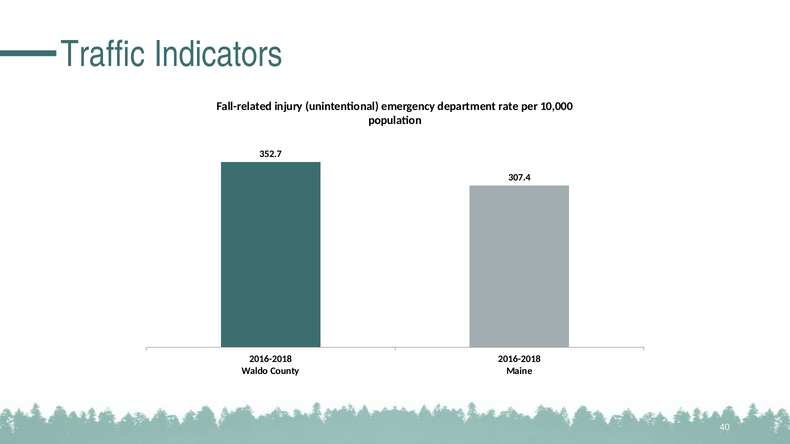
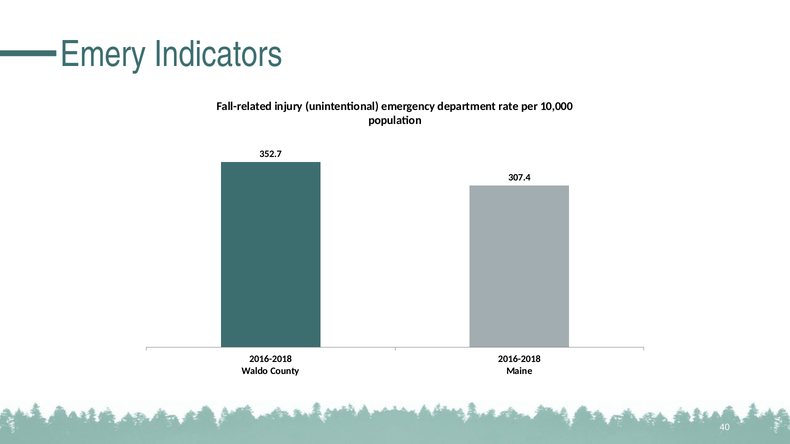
Traffic: Traffic -> Emery
